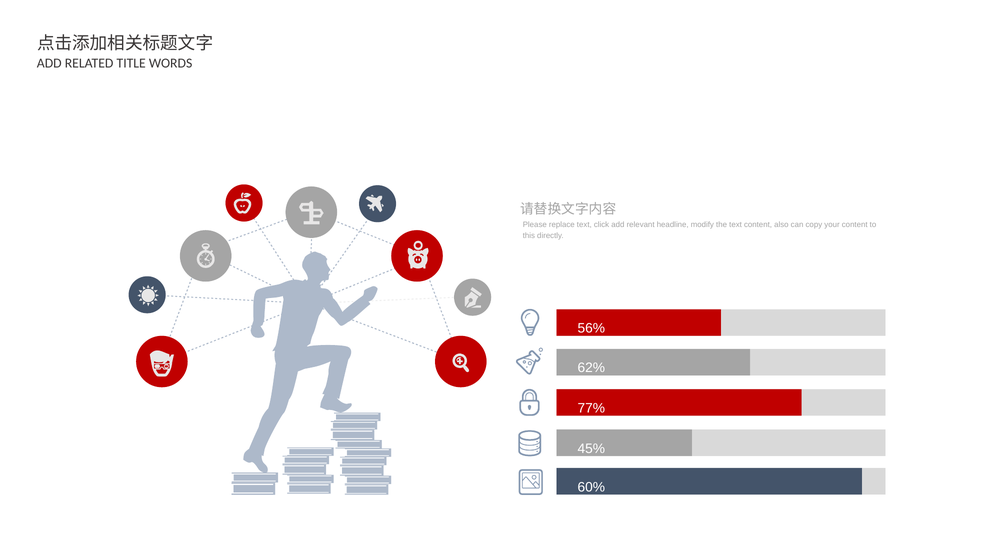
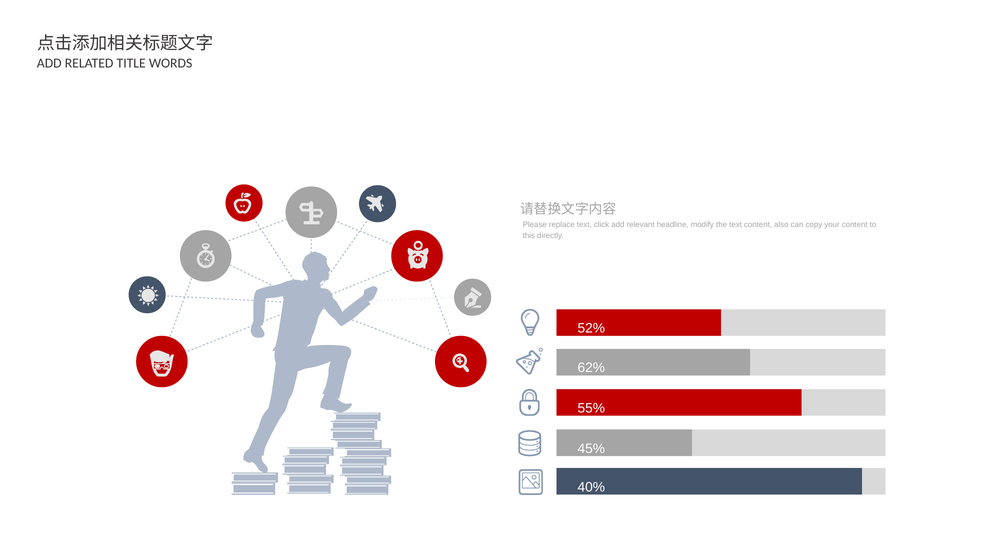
56%: 56% -> 52%
77%: 77% -> 55%
60%: 60% -> 40%
